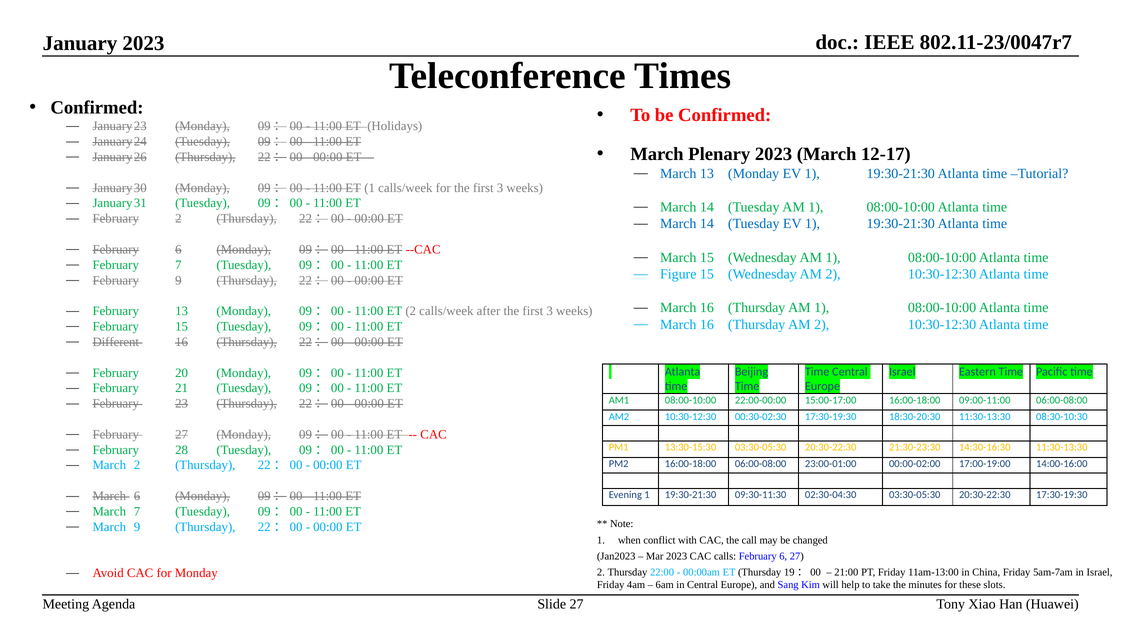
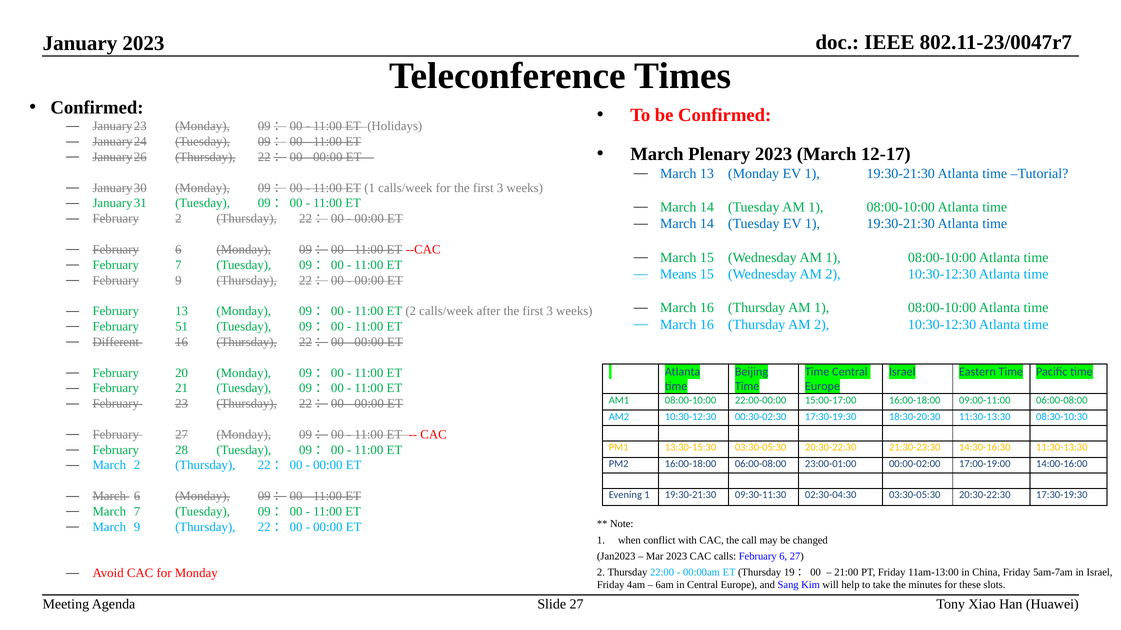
Figure: Figure -> Means
February 15: 15 -> 51
